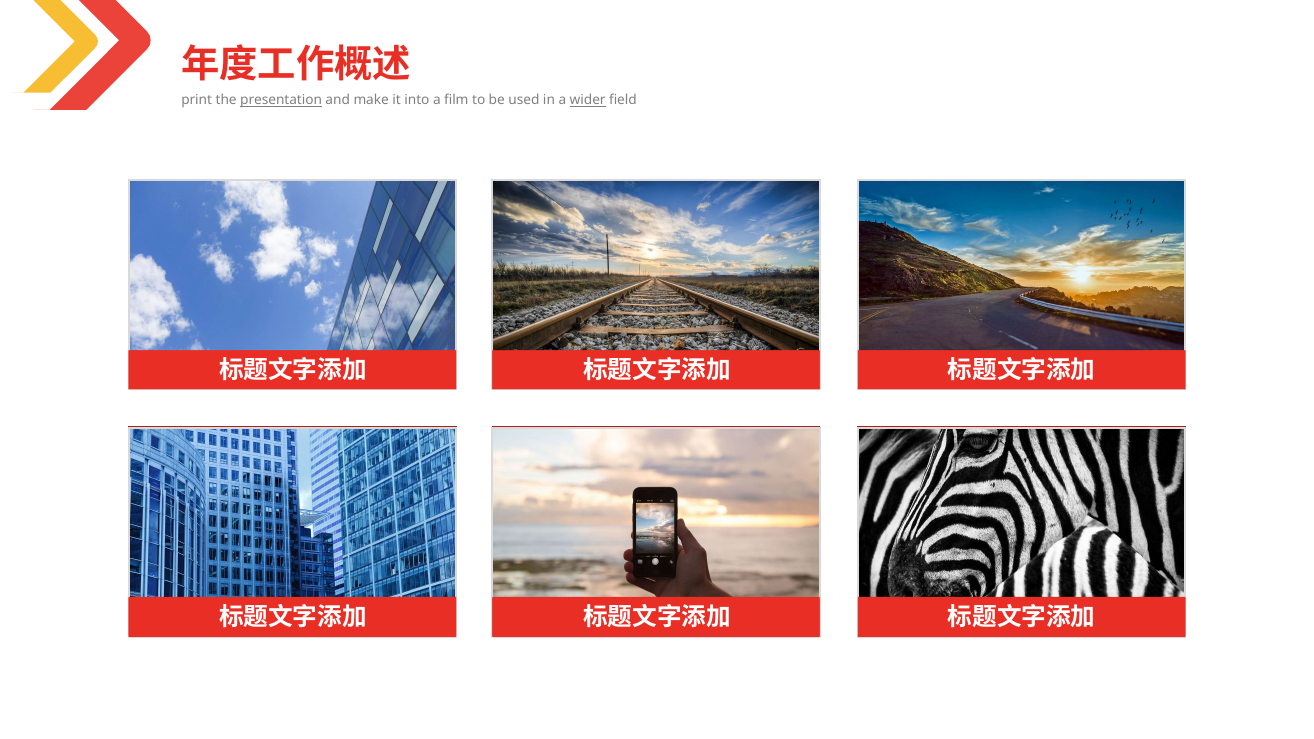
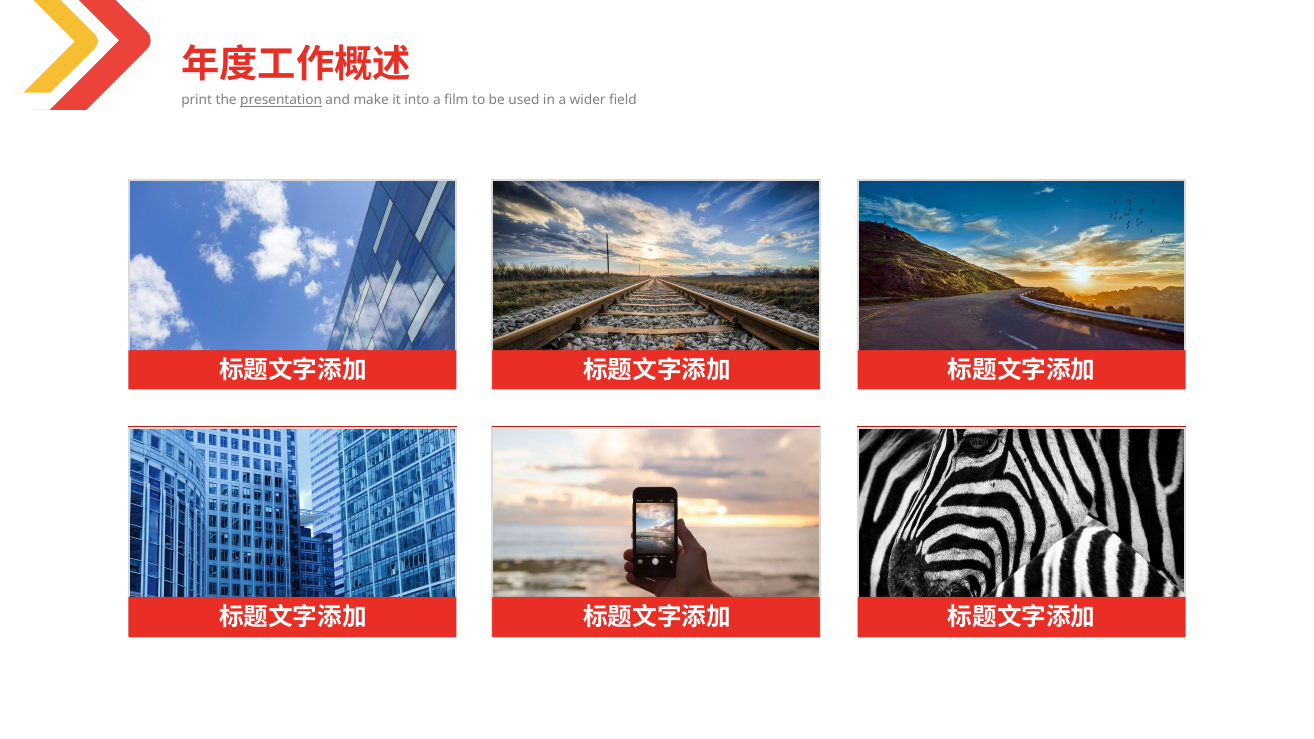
wider underline: present -> none
